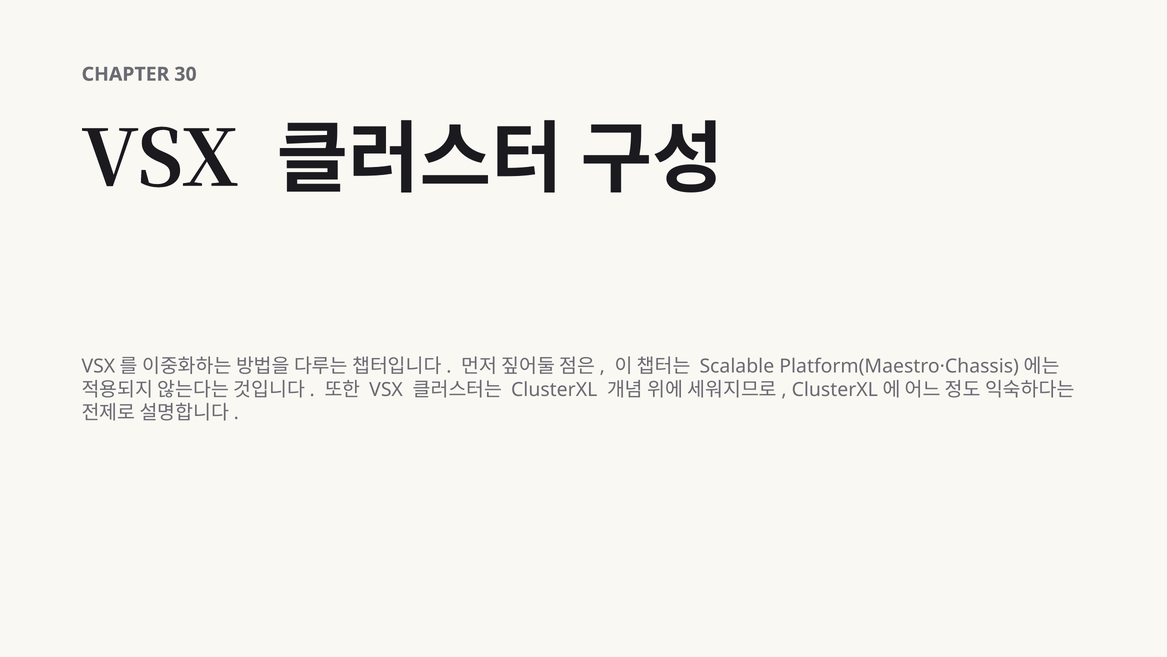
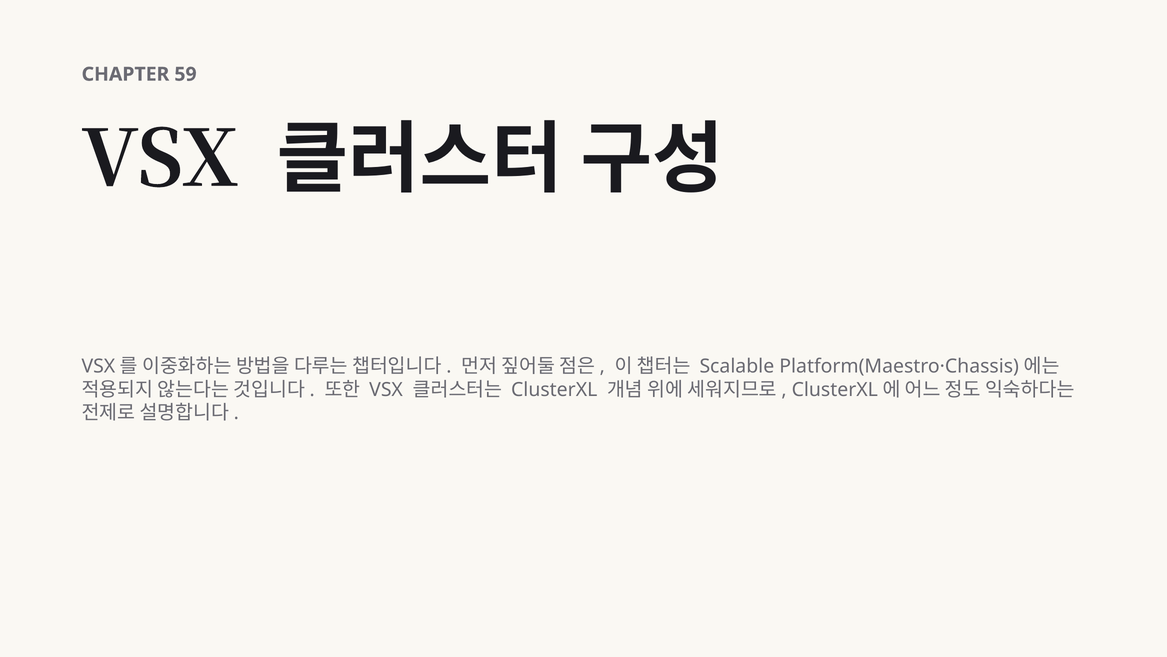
30: 30 -> 59
